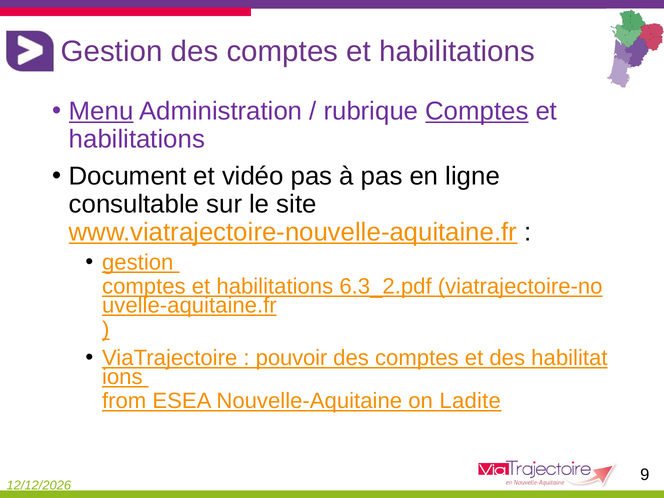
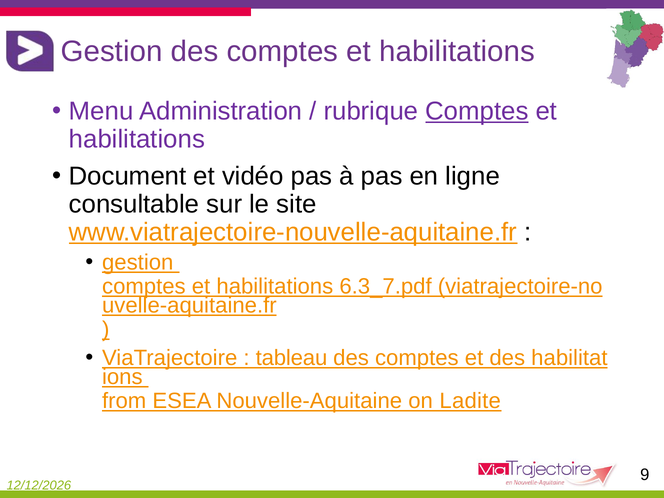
Menu underline: present -> none
6.3_2.pdf: 6.3_2.pdf -> 6.3_7.pdf
pouvoir: pouvoir -> tableau
